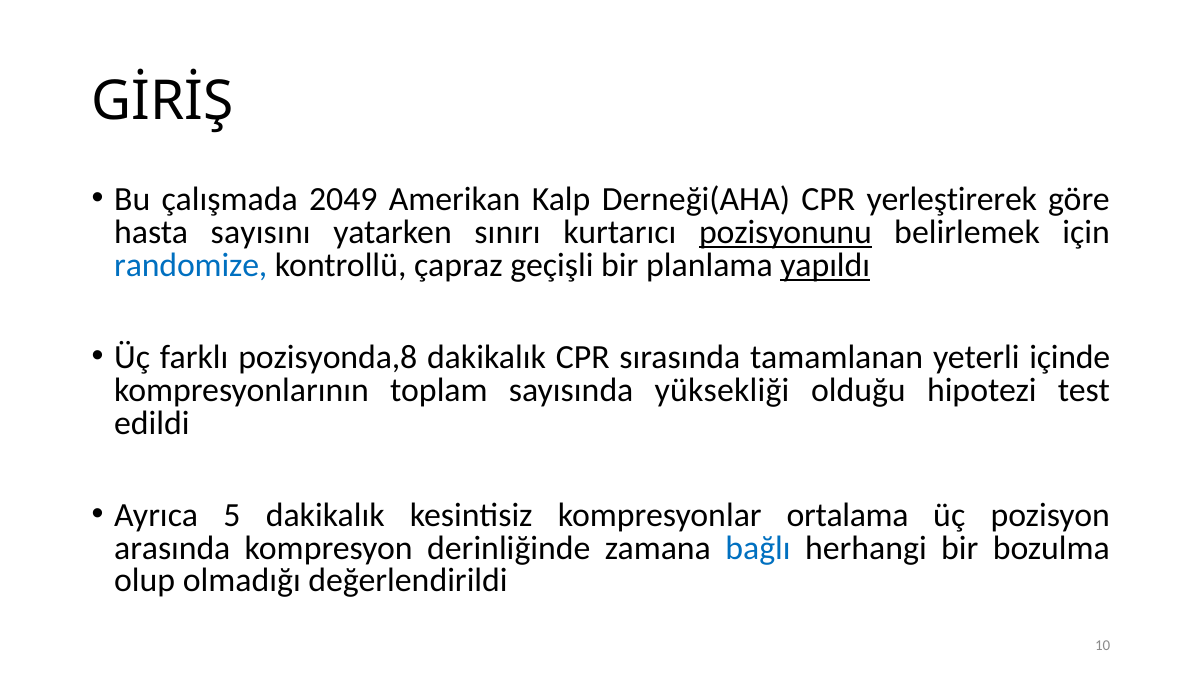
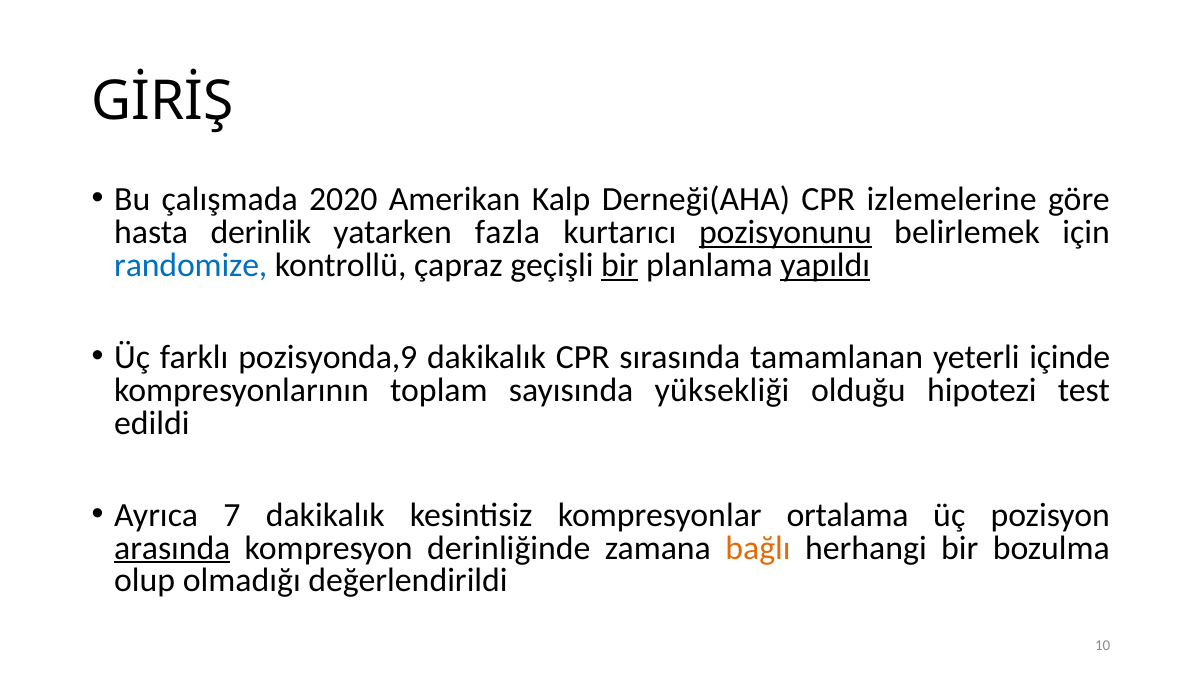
2049: 2049 -> 2020
yerleştirerek: yerleştirerek -> izlemelerine
sayısını: sayısını -> derinlik
sınırı: sınırı -> fazla
bir at (620, 265) underline: none -> present
pozisyonda,8: pozisyonda,8 -> pozisyonda,9
5: 5 -> 7
arasında underline: none -> present
bağlı colour: blue -> orange
